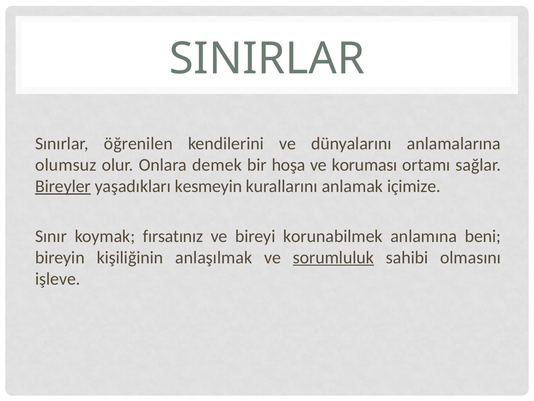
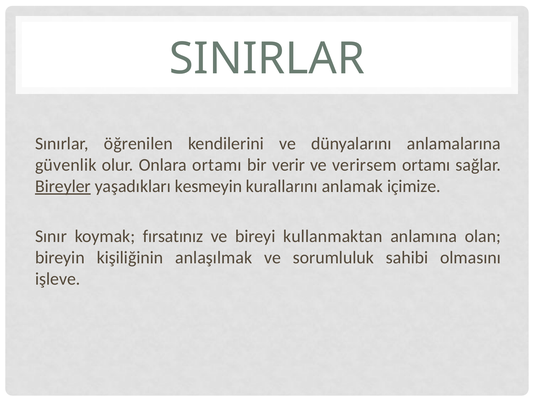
olumsuz: olumsuz -> güvenlik
Onlara demek: demek -> ortamı
hoşa: hoşa -> verir
koruması: koruması -> verirsem
korunabilmek: korunabilmek -> kullanmaktan
beni: beni -> olan
sorumluluk underline: present -> none
